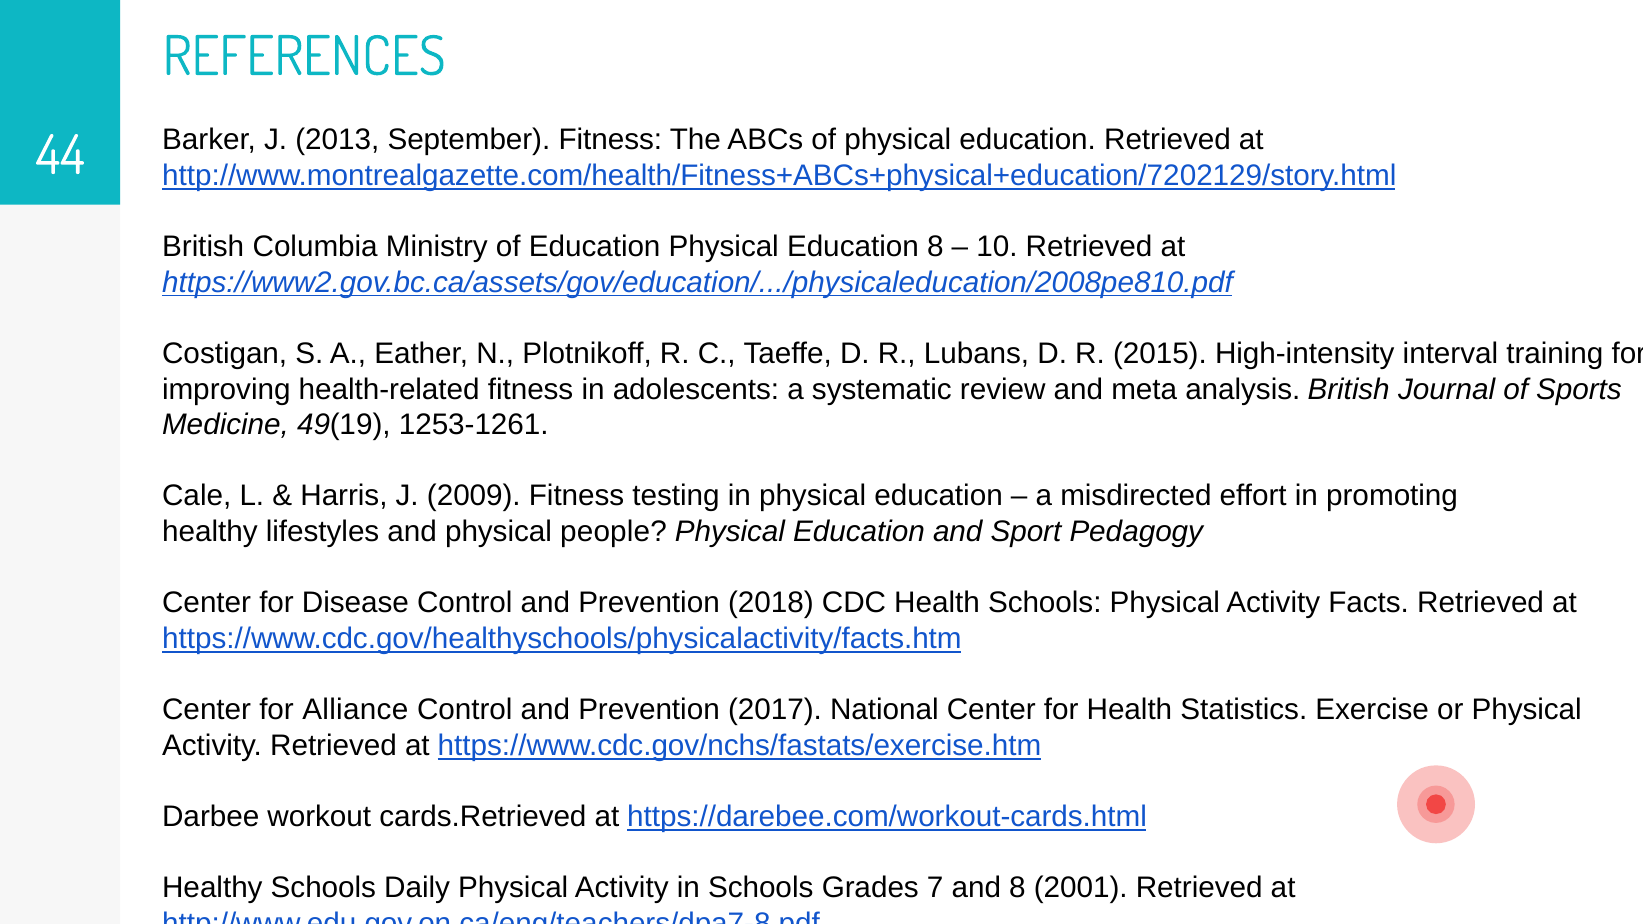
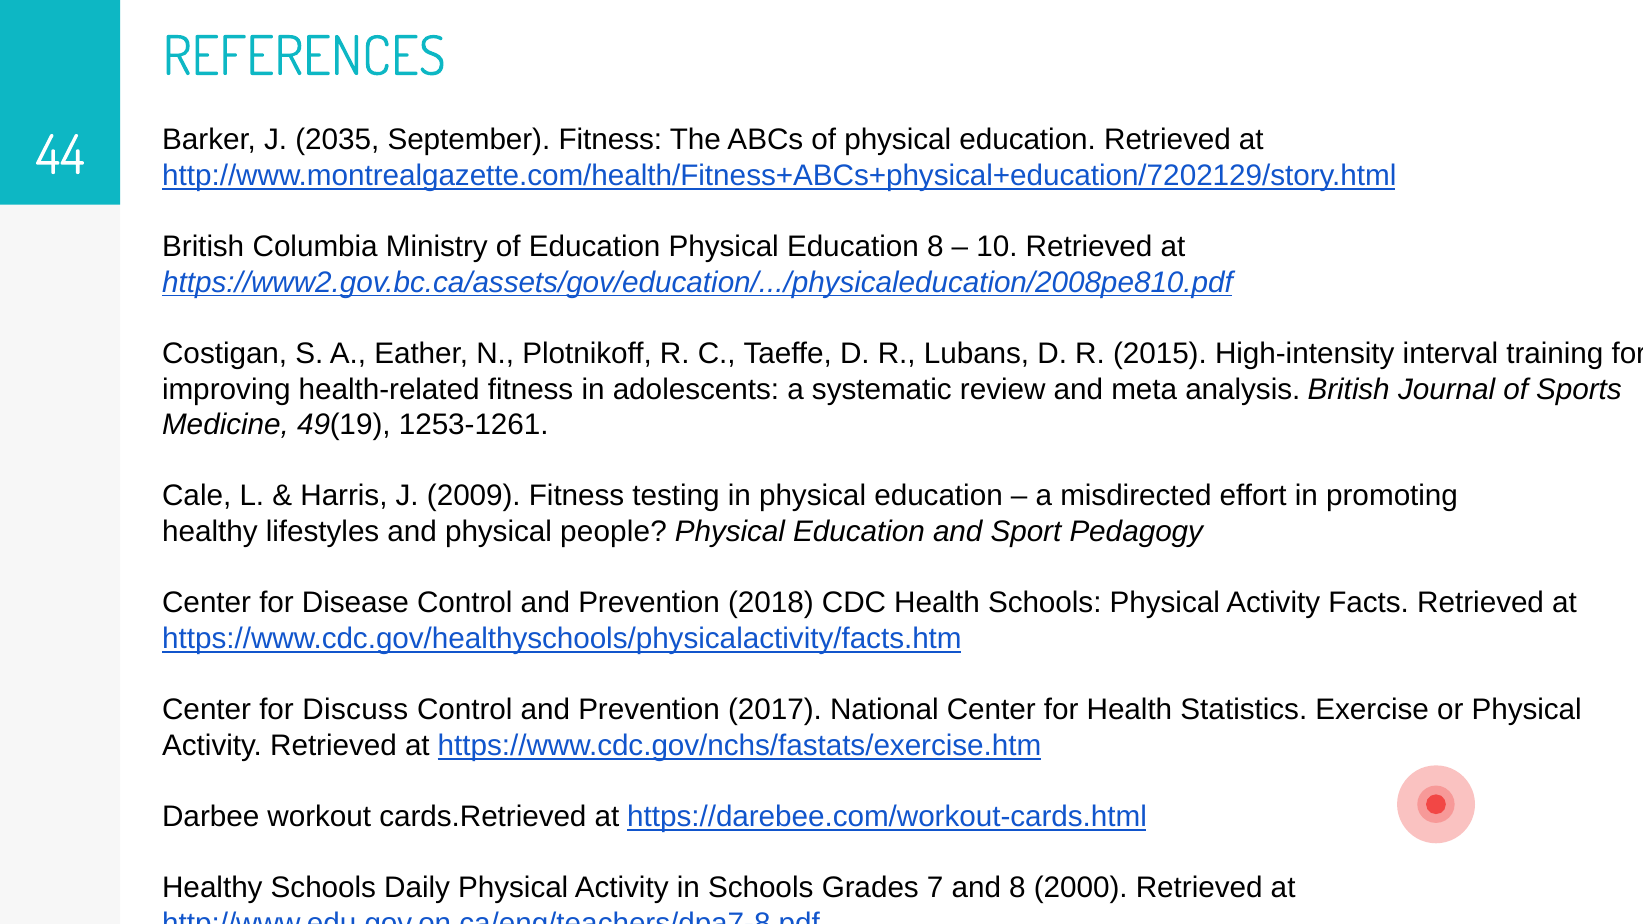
2013: 2013 -> 2035
Alliance: Alliance -> Discuss
2001: 2001 -> 2000
